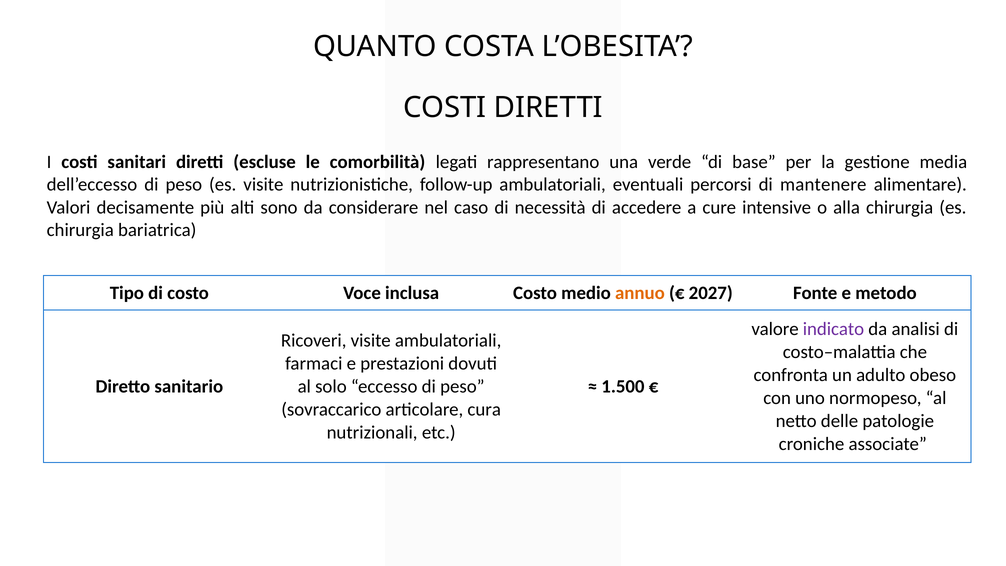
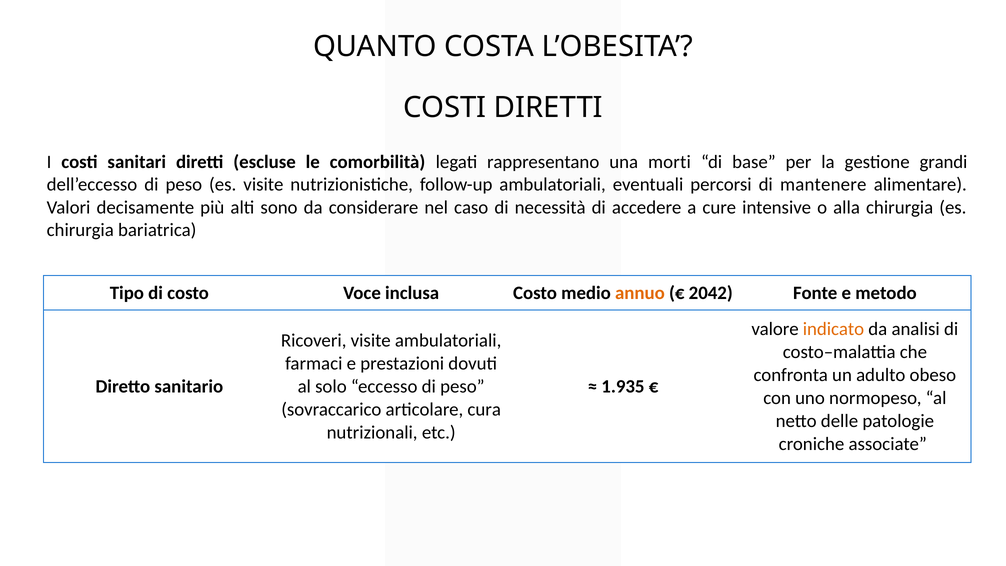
verde: verde -> morti
media: media -> grandi
2027: 2027 -> 2042
indicato colour: purple -> orange
1.500: 1.500 -> 1.935
